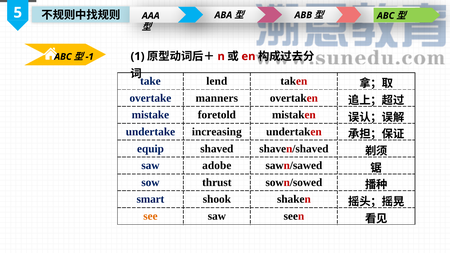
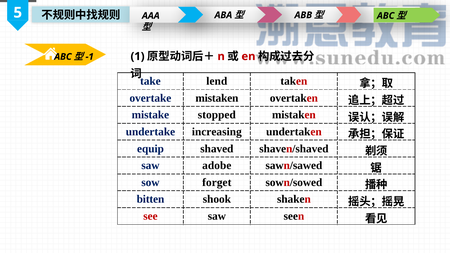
overtake manners: manners -> mistaken
foretold: foretold -> stopped
thrust: thrust -> forget
smart: smart -> bitten
see colour: orange -> red
